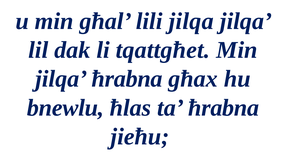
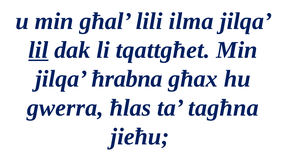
lili jilqa: jilqa -> ilma
lil underline: none -> present
bnewlu: bnewlu -> gwerra
ta ħrabna: ħrabna -> tagħna
